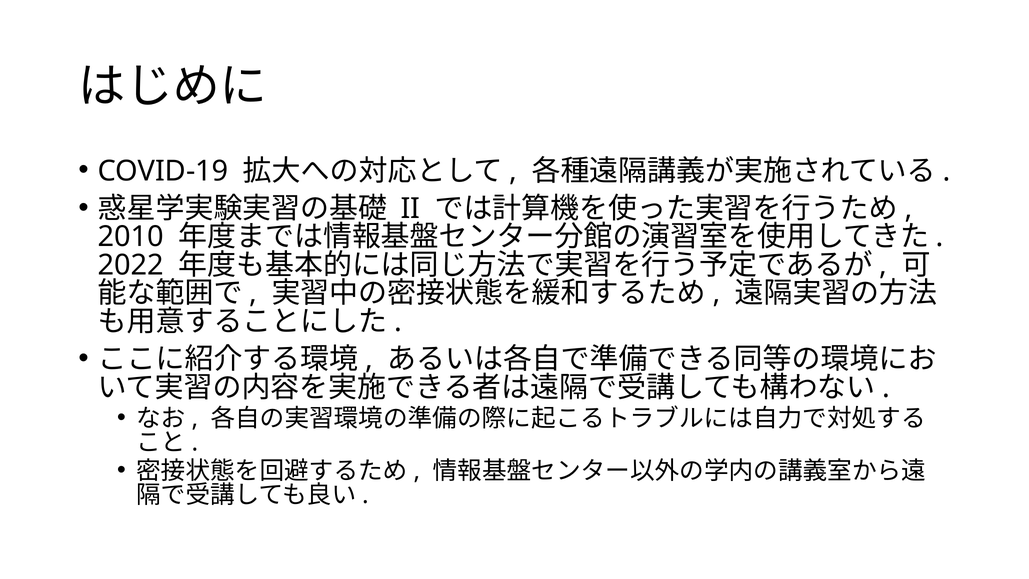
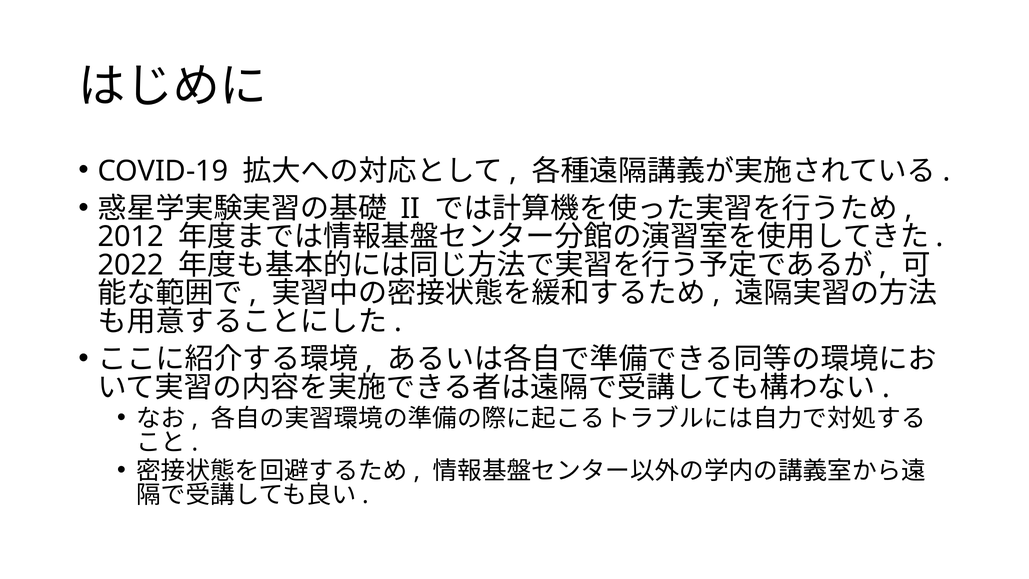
2010: 2010 -> 2012
